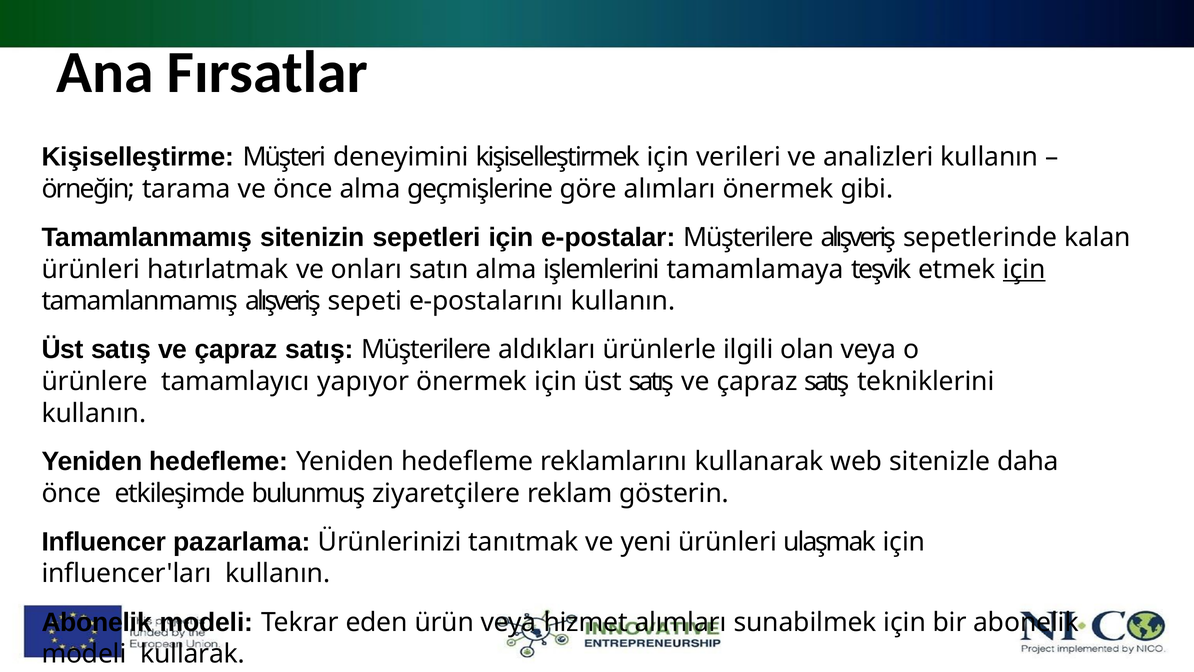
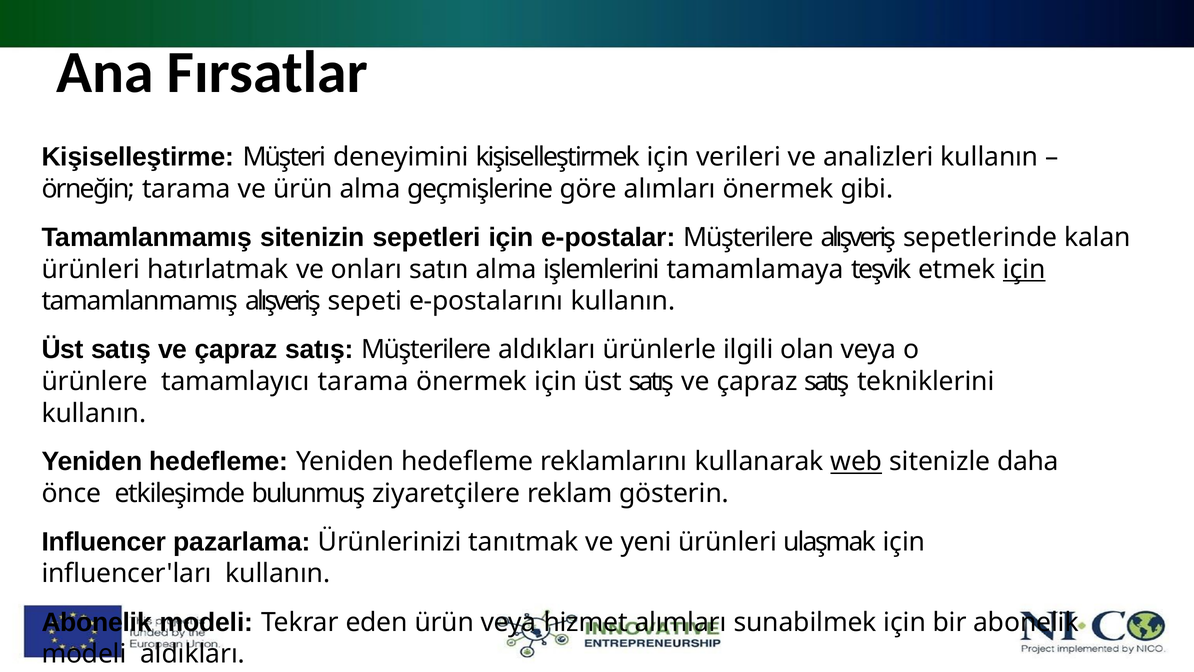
ve önce: önce -> ürün
tamamlayıcı yapıyor: yapıyor -> tarama
web underline: none -> present
modeli kullarak: kullarak -> aldıkları
